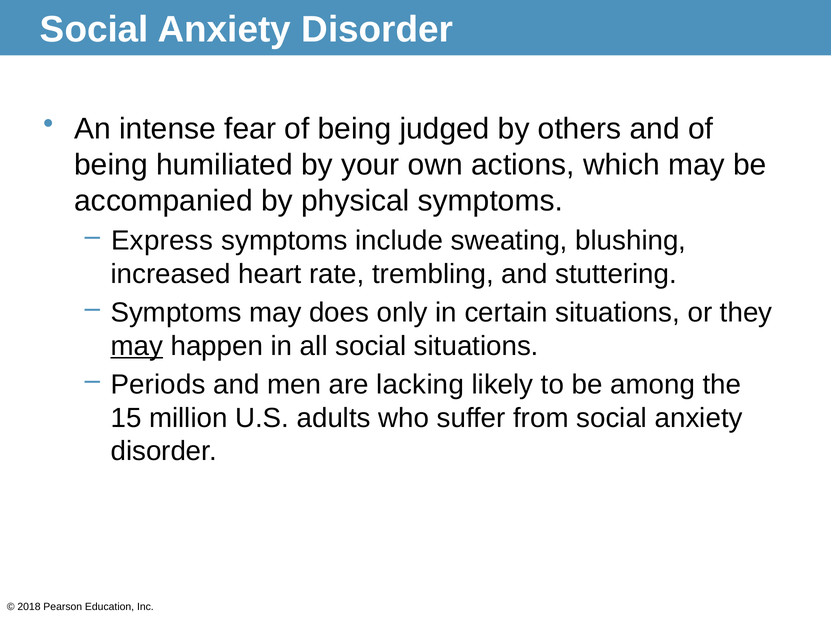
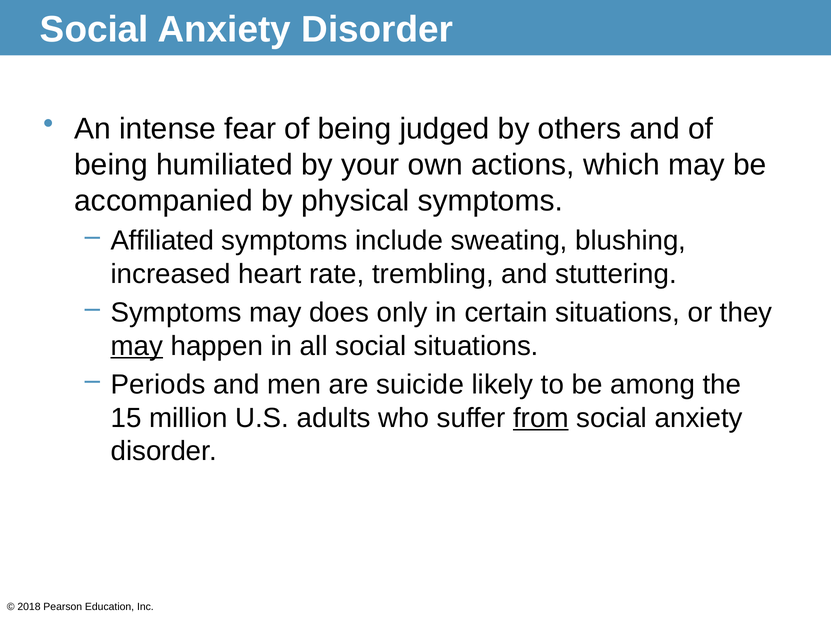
Express: Express -> Affiliated
lacking: lacking -> suicide
from underline: none -> present
